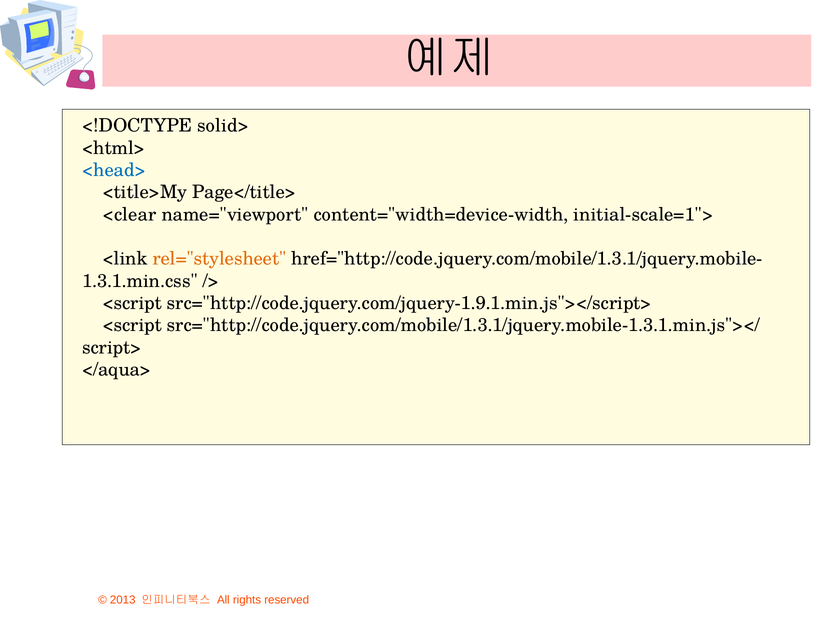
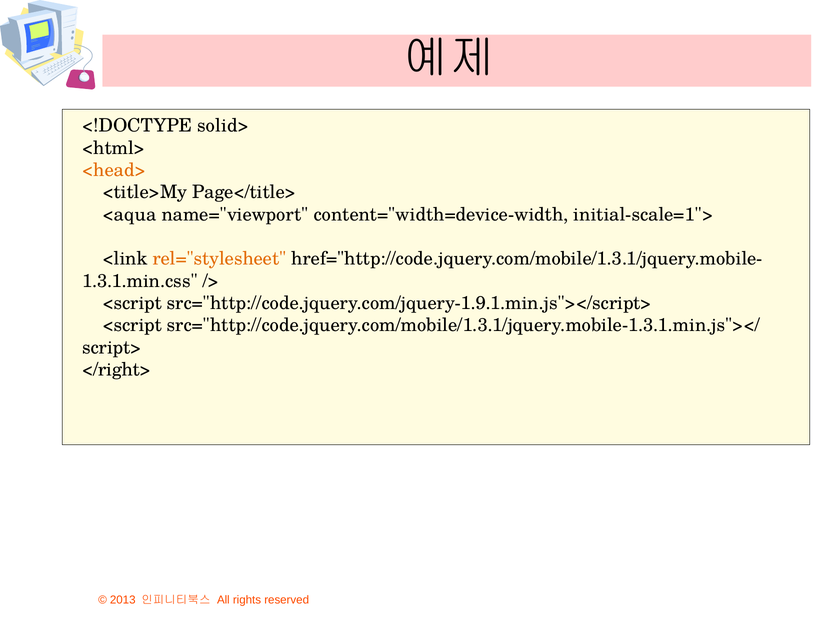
<head> colour: blue -> orange
<clear: <clear -> <aqua
</aqua>: </aqua> -> </right>
